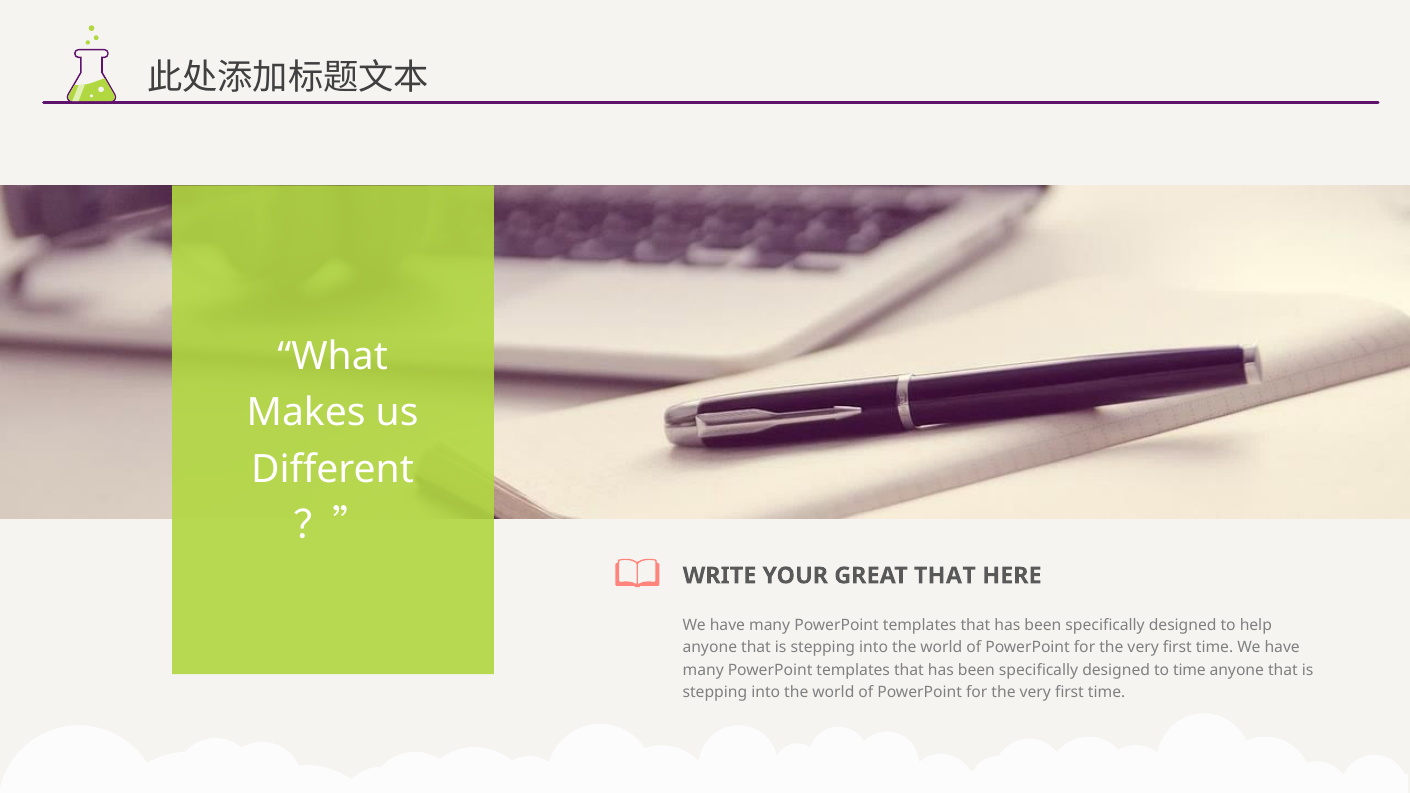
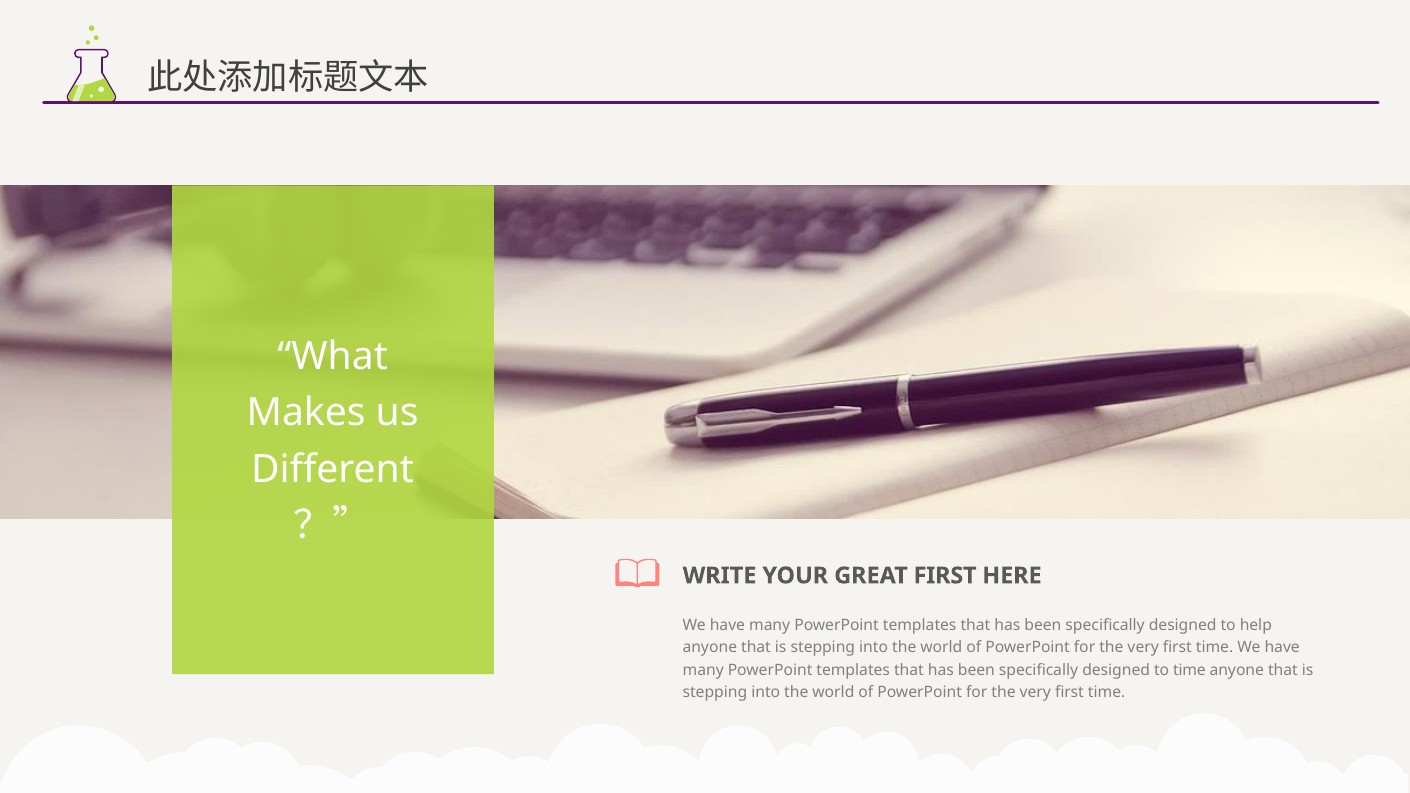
GREAT THAT: THAT -> FIRST
